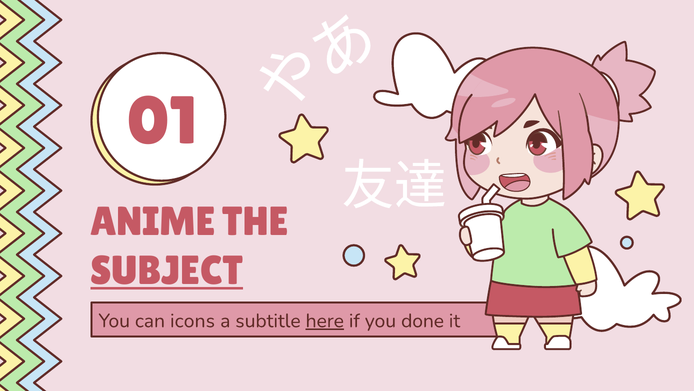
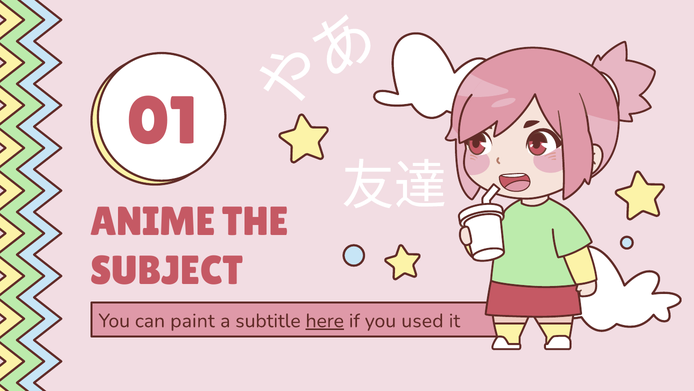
SUBJECT underline: present -> none
icons: icons -> paint
done: done -> used
